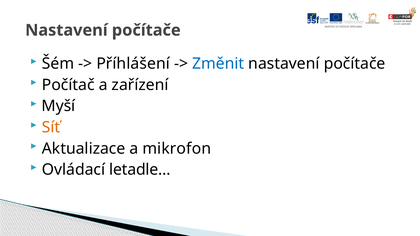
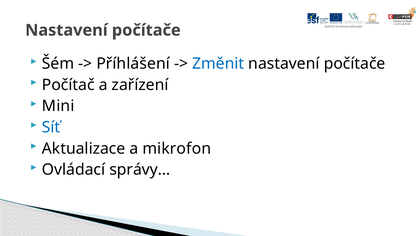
Myší: Myší -> Mini
Síť colour: orange -> blue
letadle…: letadle… -> správy…
